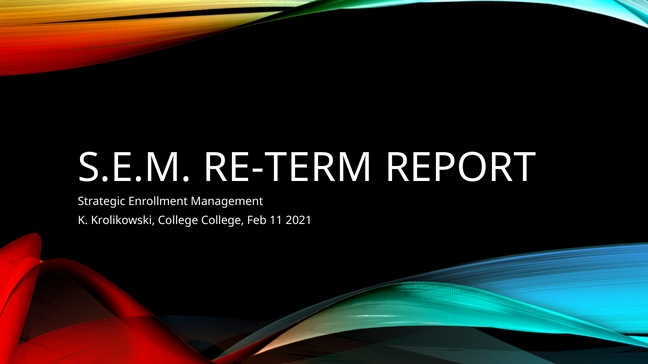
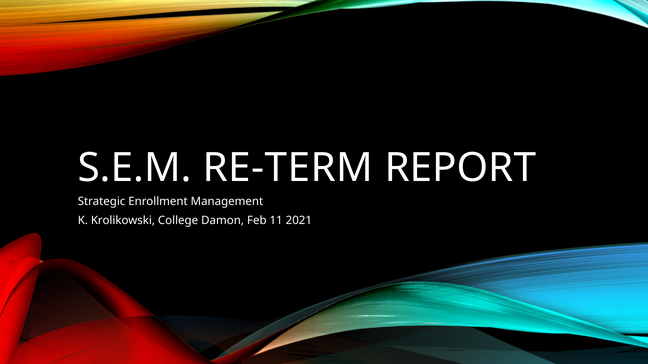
College College: College -> Damon
